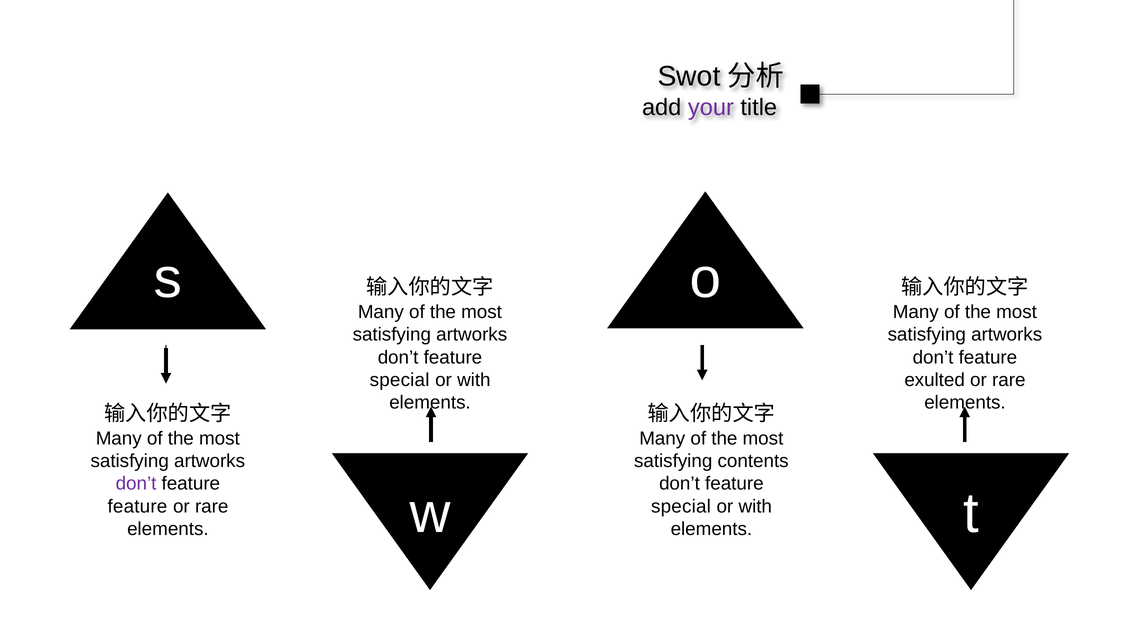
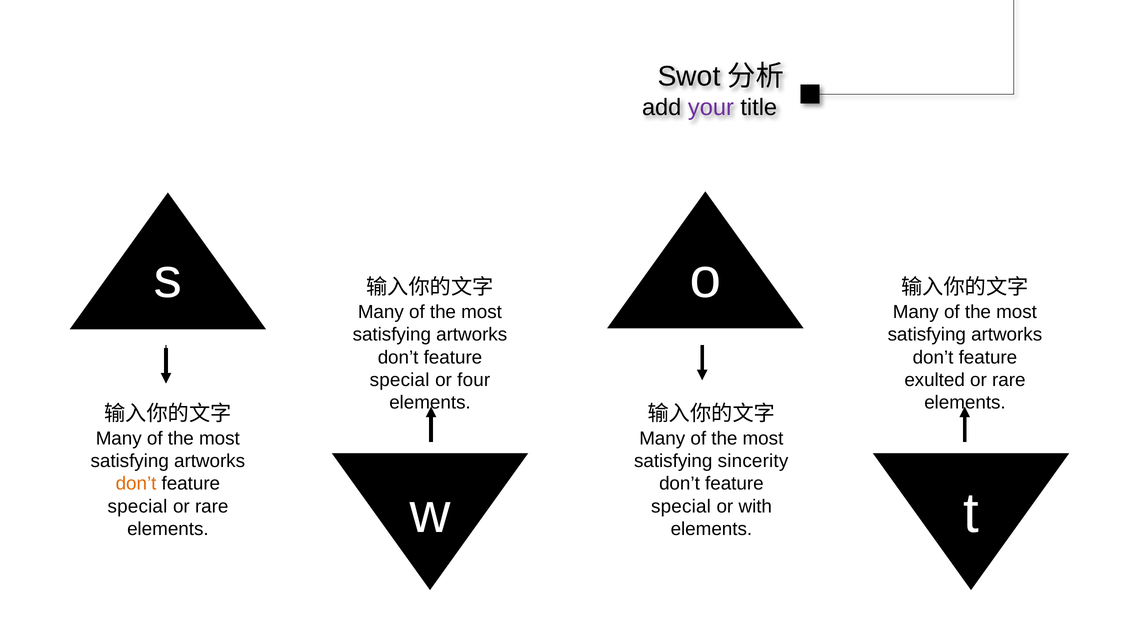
with at (474, 380): with -> four
contents: contents -> sincerity
don’t at (136, 484) colour: purple -> orange
feature at (137, 506): feature -> special
